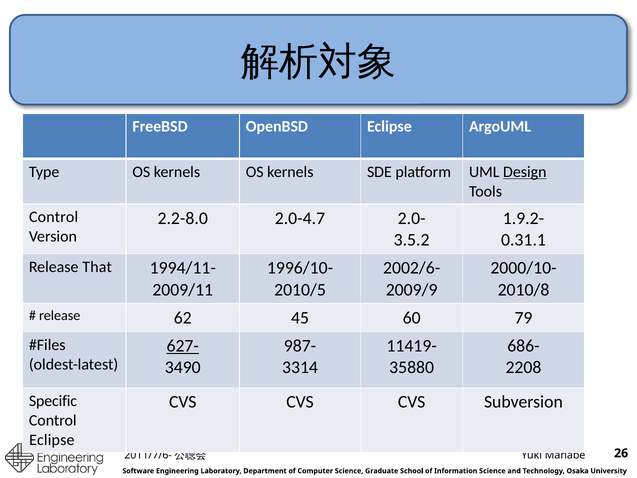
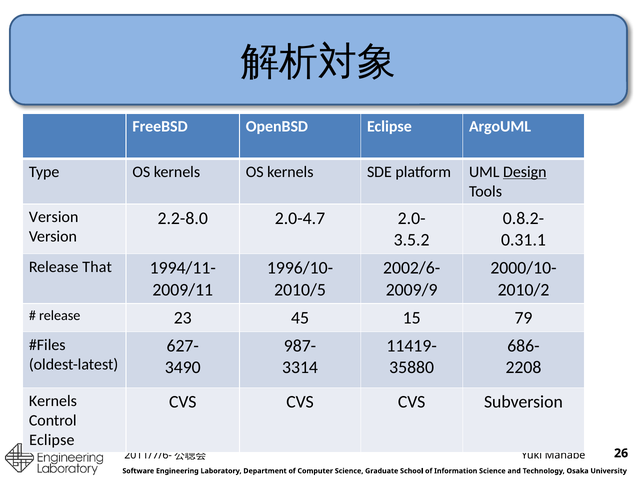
Control at (54, 217): Control -> Version
1.9.2-: 1.9.2- -> 0.8.2-
2010/8: 2010/8 -> 2010/2
62: 62 -> 23
60: 60 -> 15
627- underline: present -> none
Specific at (53, 401): Specific -> Kernels
